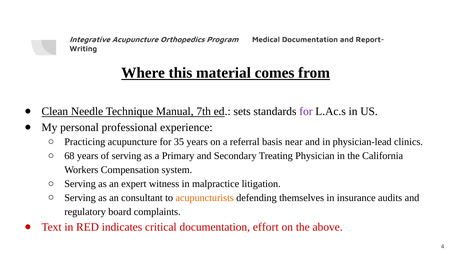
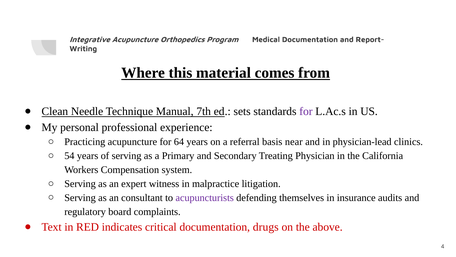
35: 35 -> 64
68: 68 -> 54
acupuncturists colour: orange -> purple
effort: effort -> drugs
